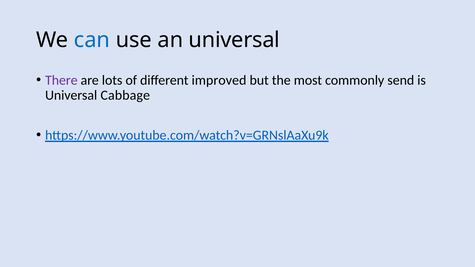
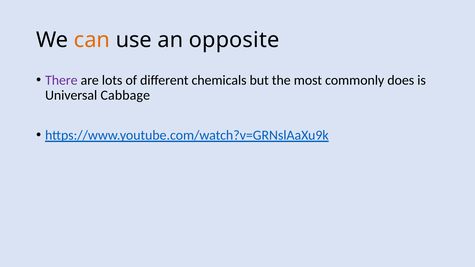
can colour: blue -> orange
an universal: universal -> opposite
improved: improved -> chemicals
send: send -> does
